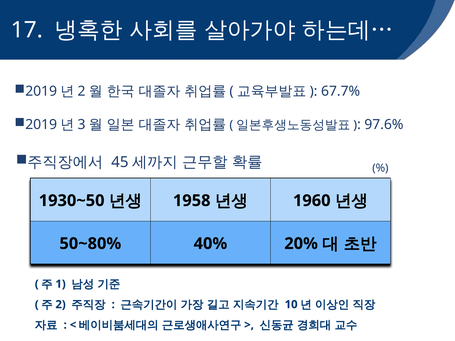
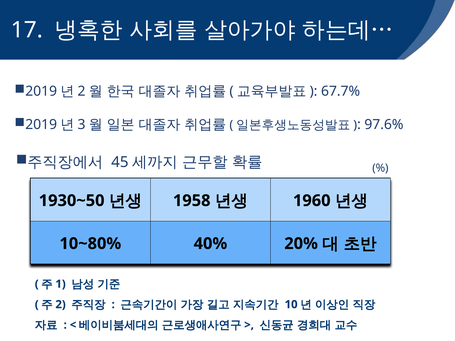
50~80%: 50~80% -> 10~80%
